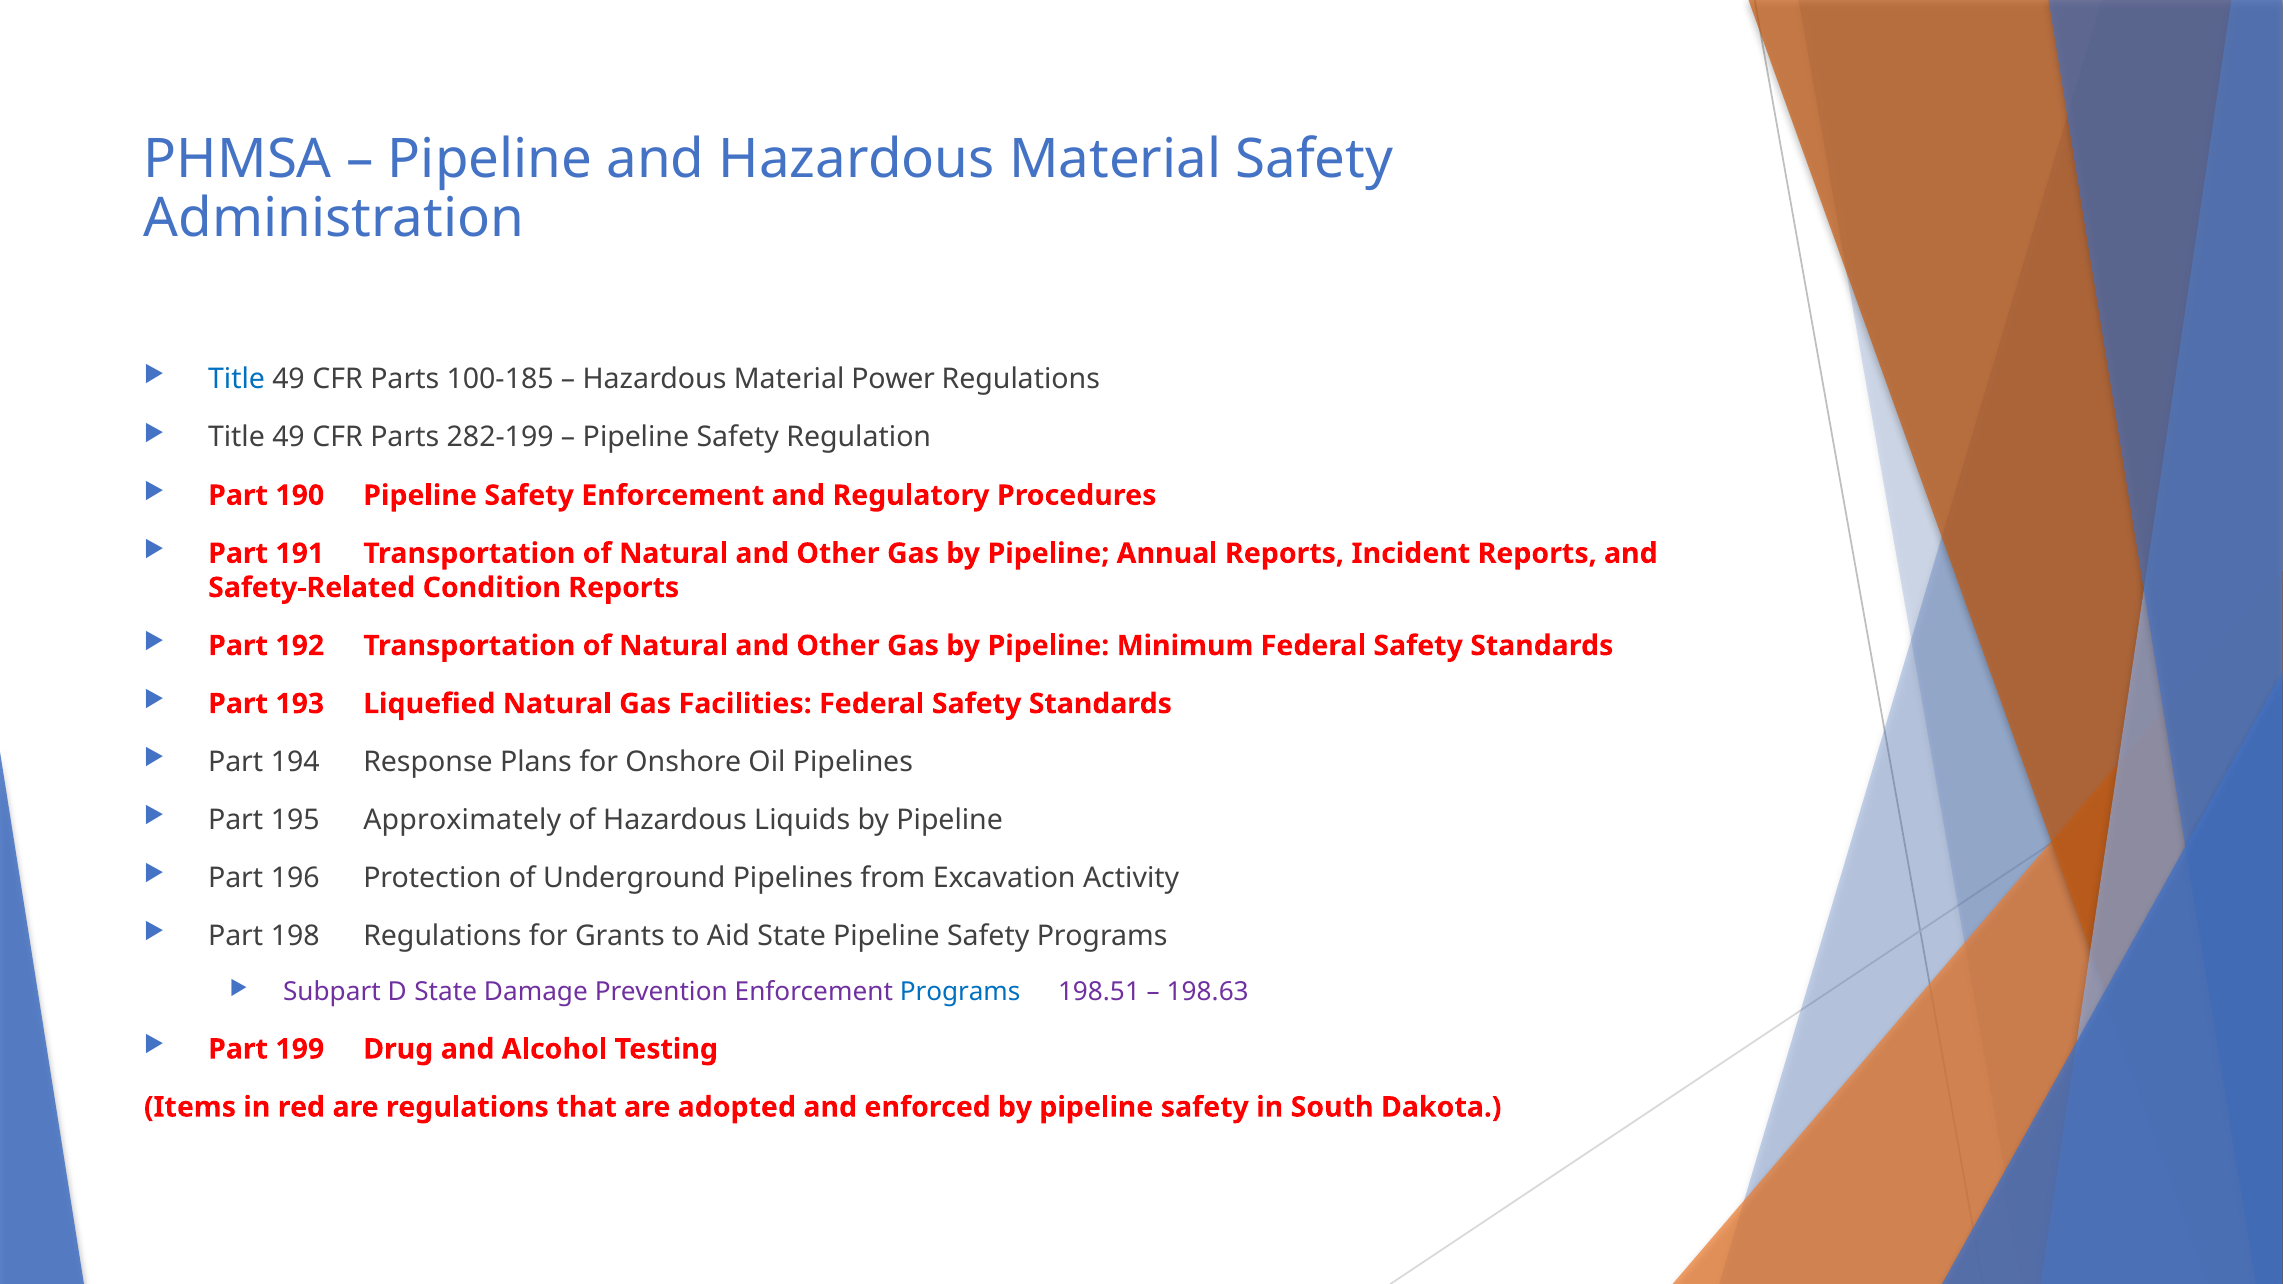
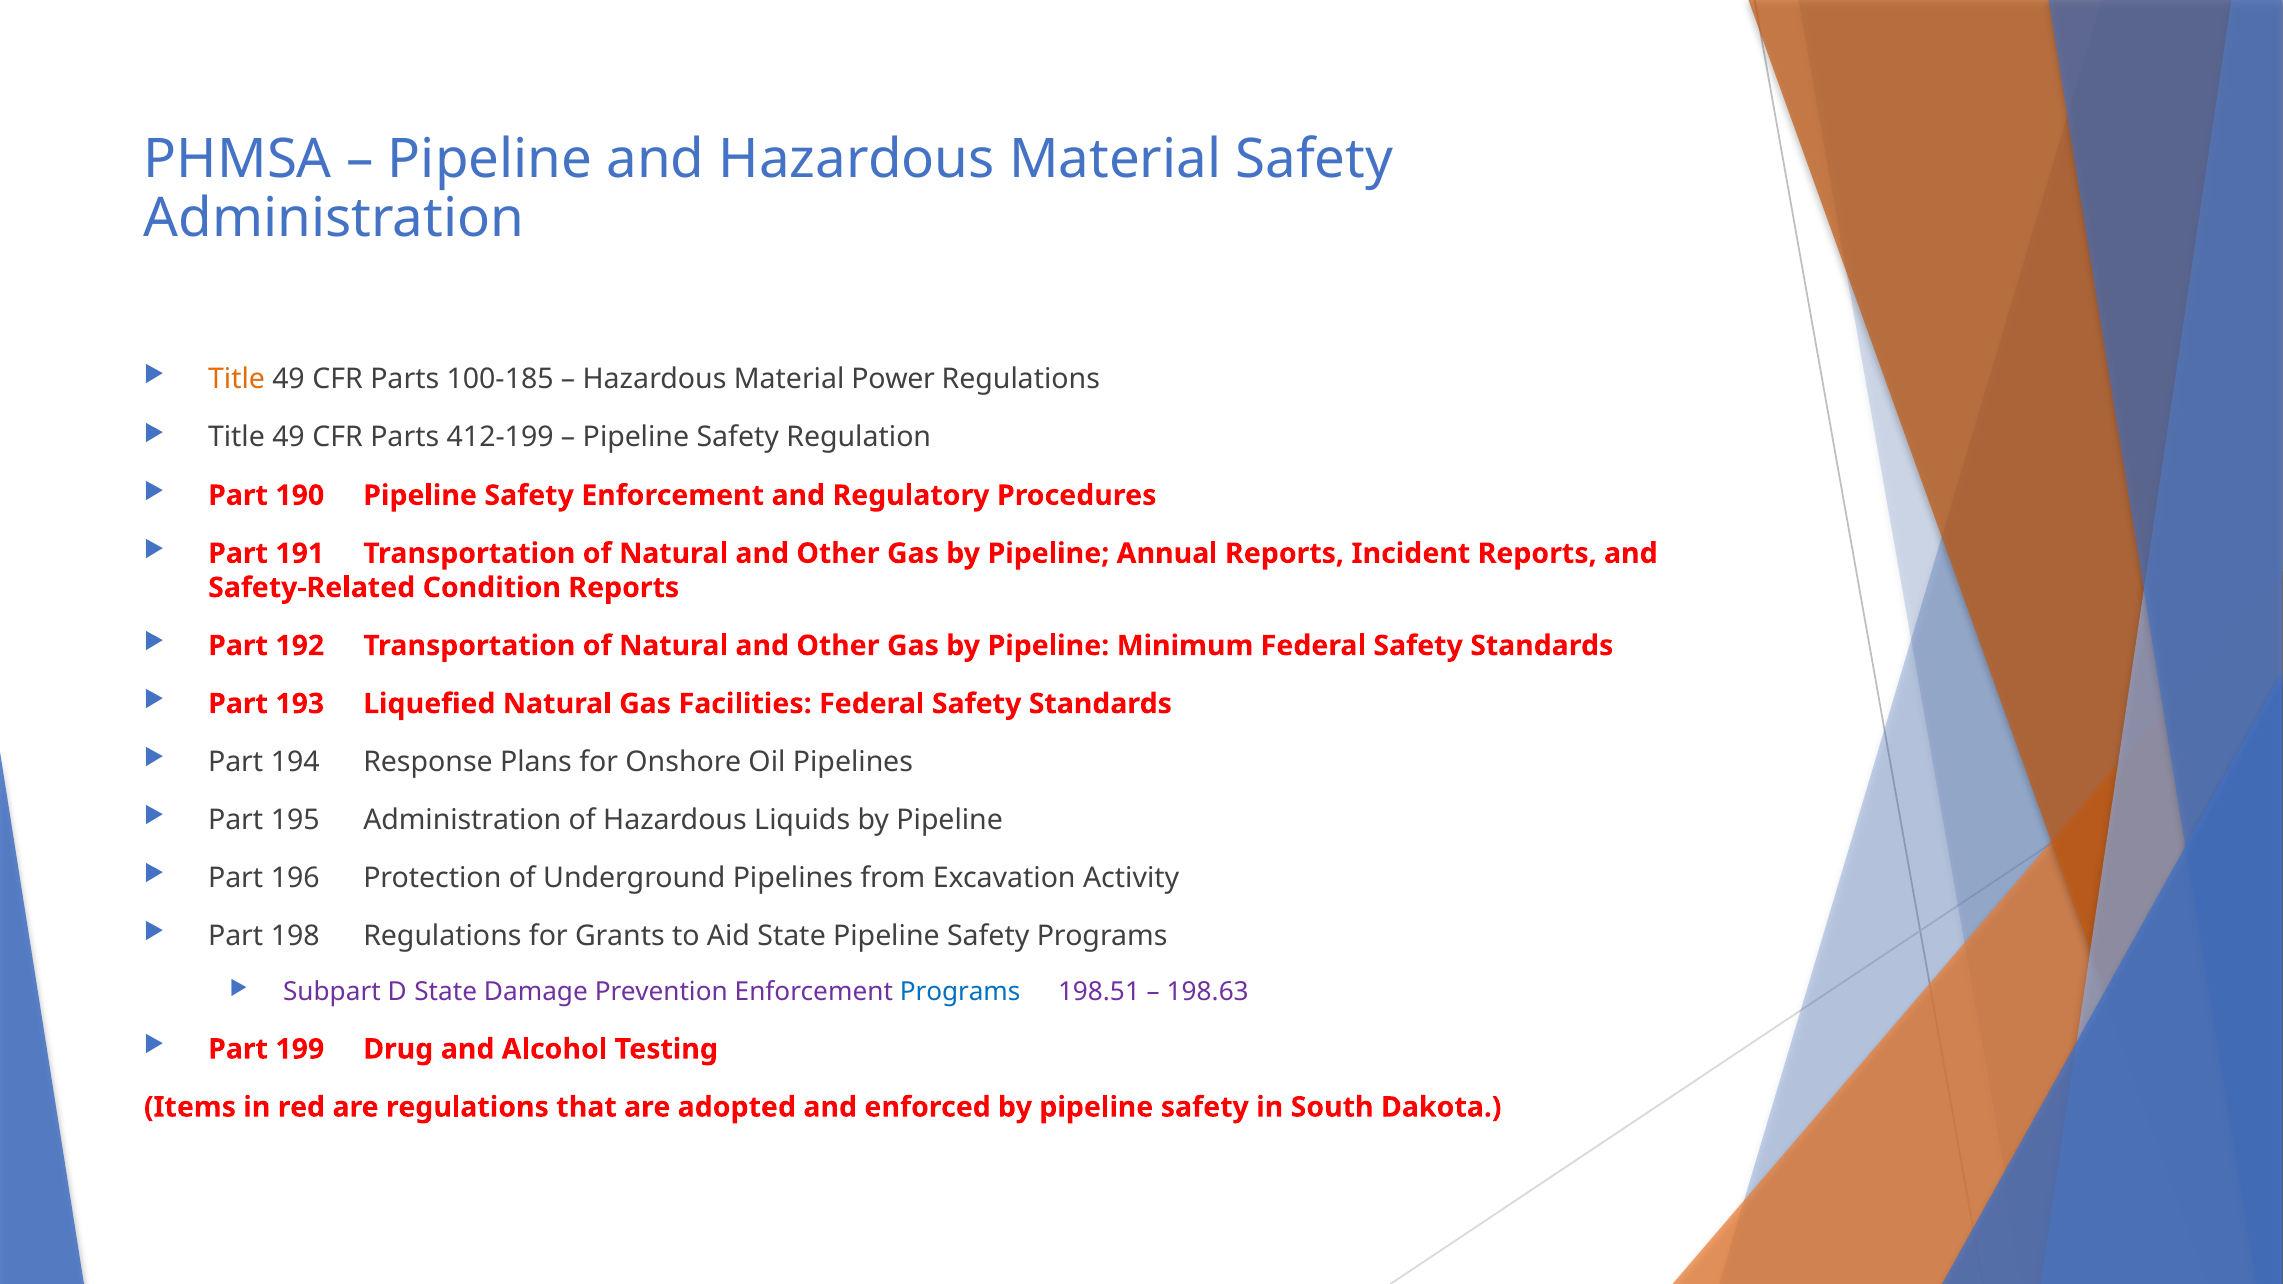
Title at (237, 379) colour: blue -> orange
282-199: 282-199 -> 412-199
195 Approximately: Approximately -> Administration
